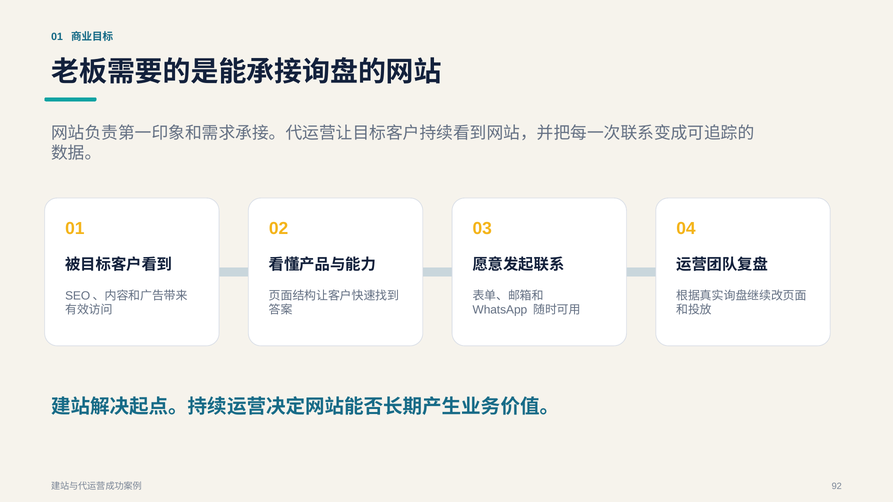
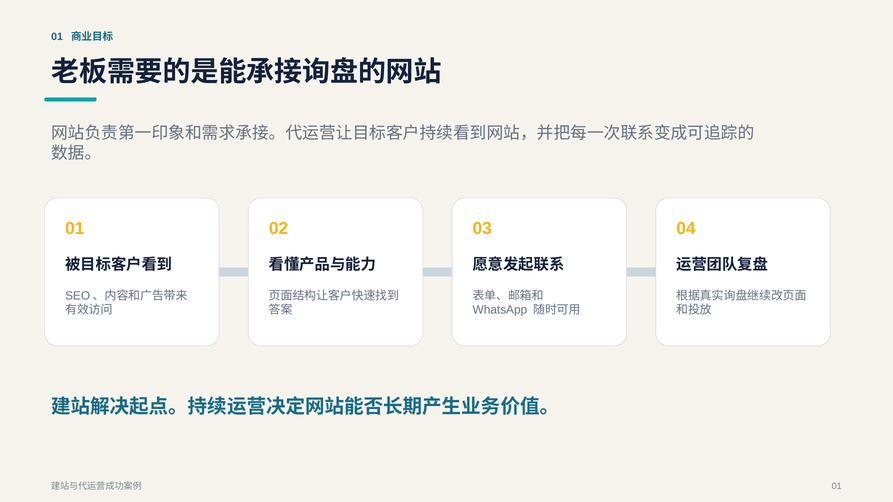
92 at (837, 487): 92 -> 01
